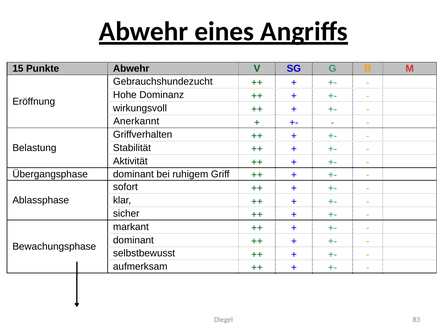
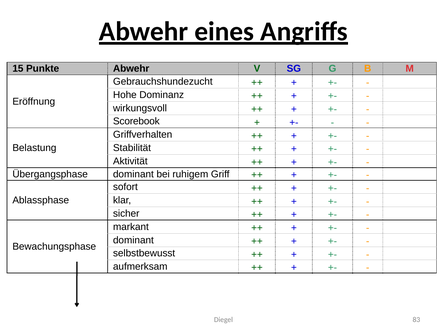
Anerkannt: Anerkannt -> Scorebook
